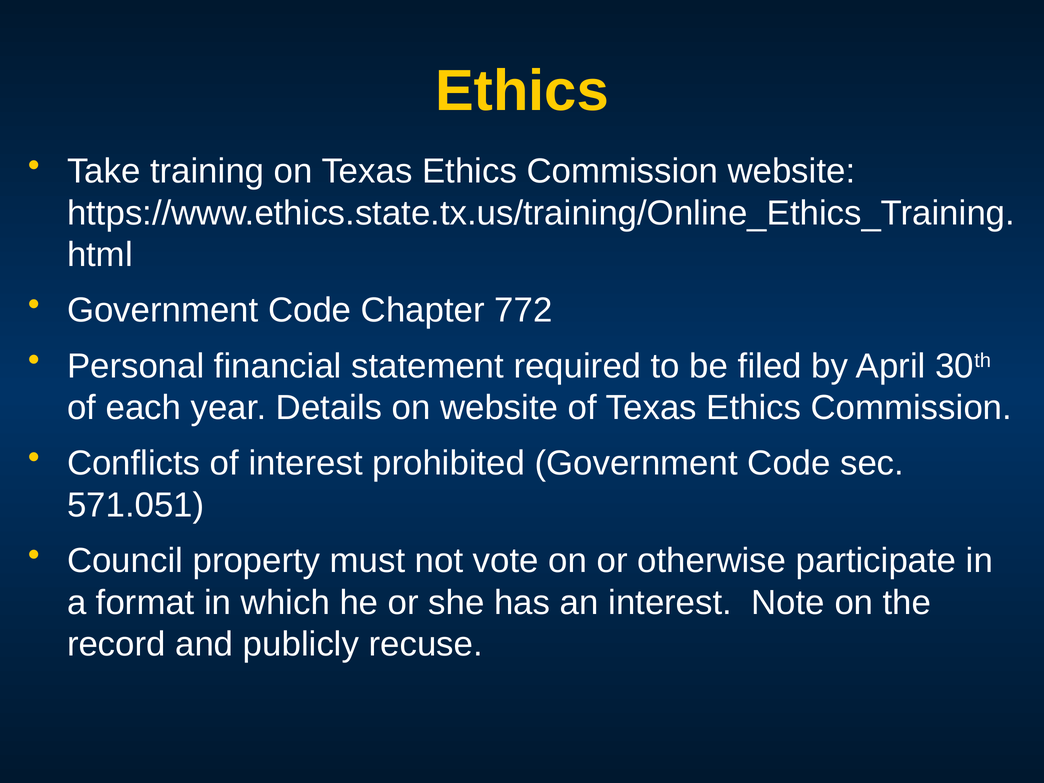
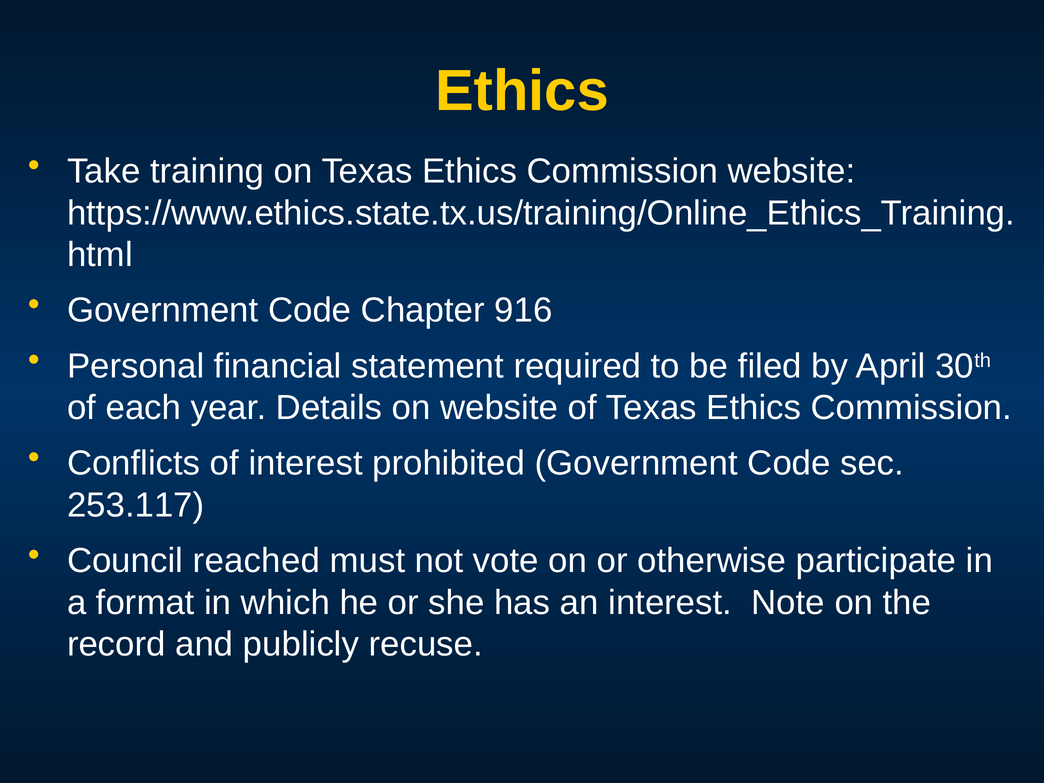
772: 772 -> 916
571.051: 571.051 -> 253.117
property: property -> reached
